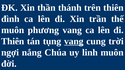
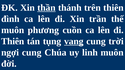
thần underline: none -> present
phương vang: vang -> cuồn
ngợi nắng: nắng -> cung
